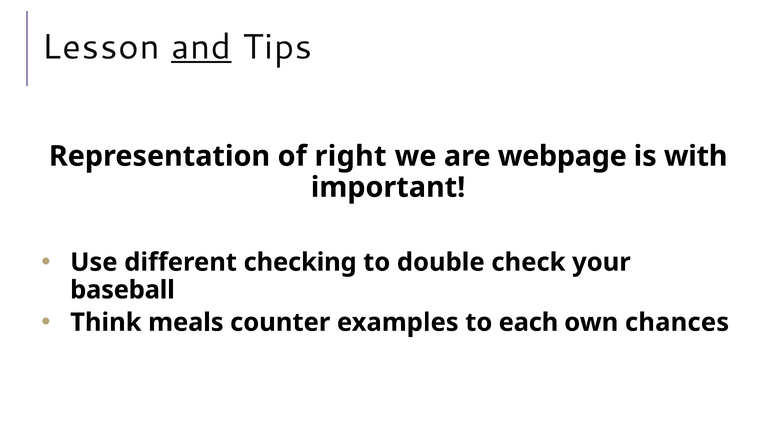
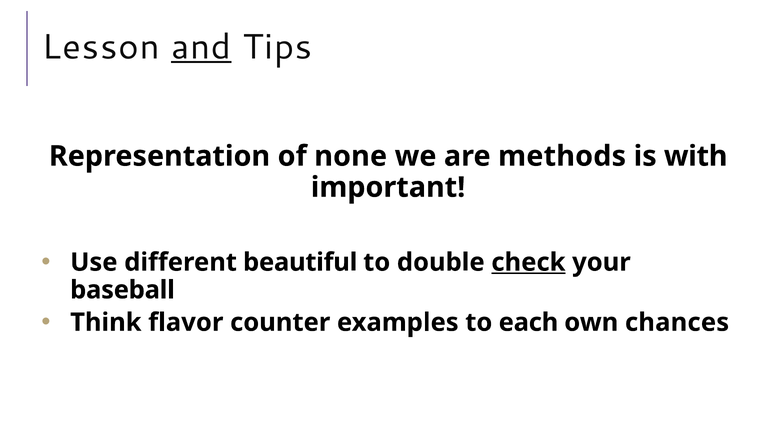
right: right -> none
webpage: webpage -> methods
checking: checking -> beautiful
check underline: none -> present
meals: meals -> flavor
